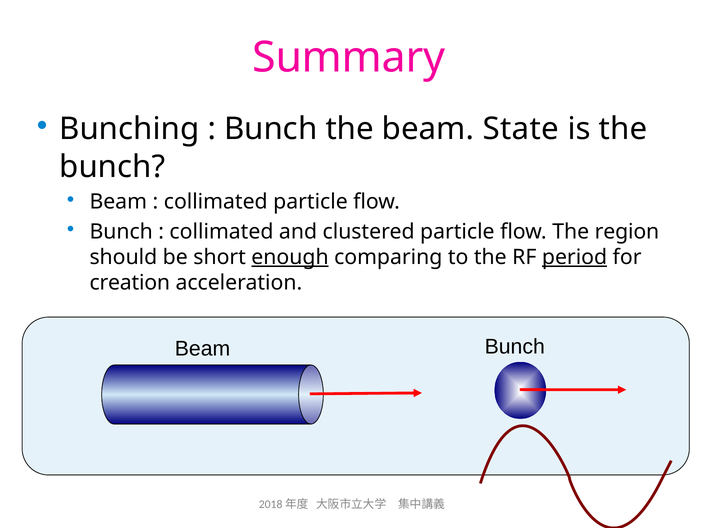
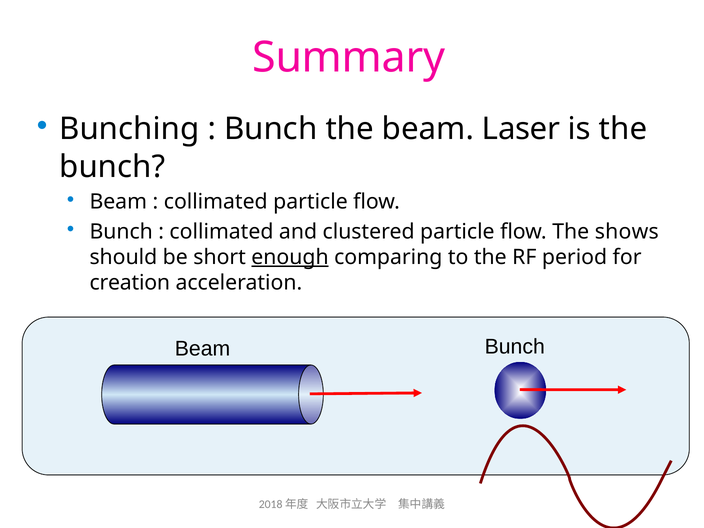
State: State -> Laser
region: region -> shows
period underline: present -> none
